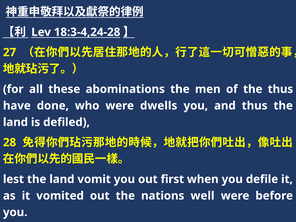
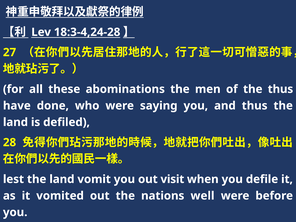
dwells: dwells -> saying
first: first -> visit
